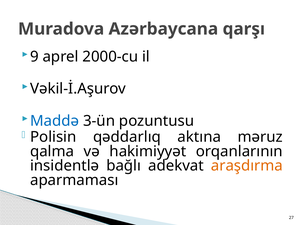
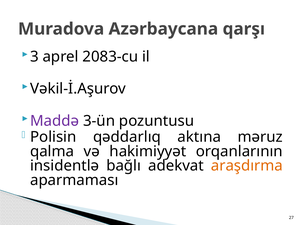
9: 9 -> 3
2000-cu: 2000-cu -> 2083-cu
Maddə colour: blue -> purple
